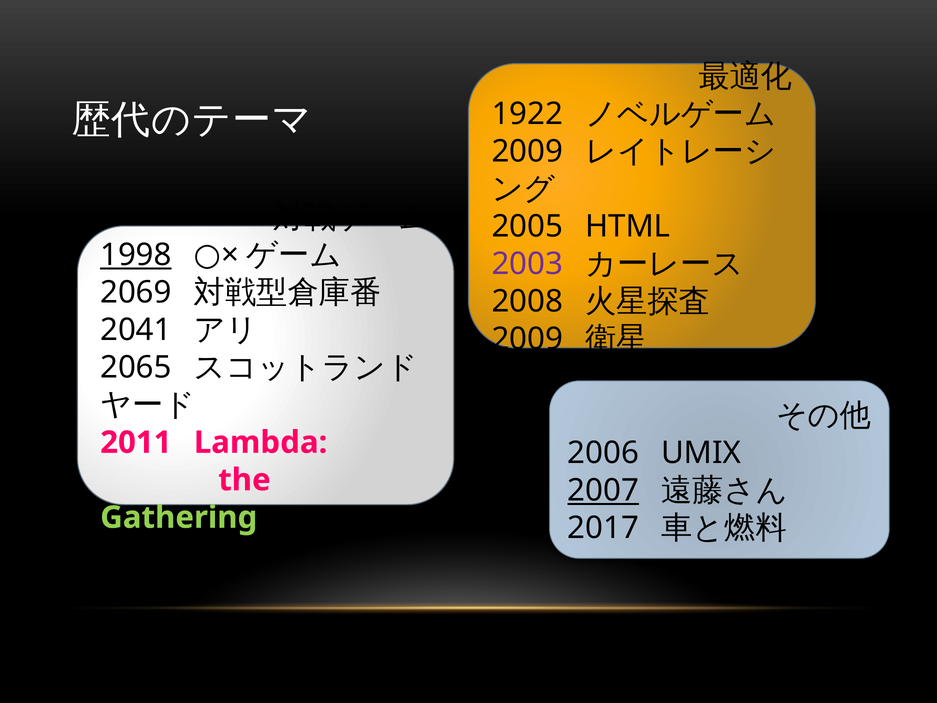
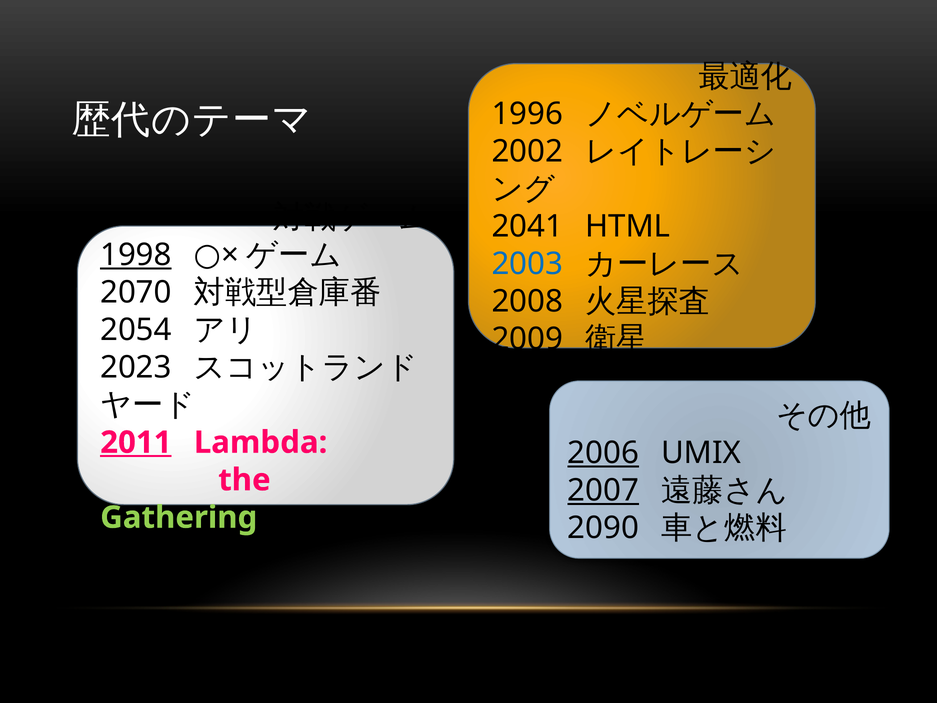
1922: 1922 -> 1996
2009 at (527, 152): 2009 -> 2002
2005: 2005 -> 2041
2003 colour: purple -> blue
2069: 2069 -> 2070
2041: 2041 -> 2054
2065: 2065 -> 2023
2011 underline: none -> present
2006 underline: none -> present
2017: 2017 -> 2090
